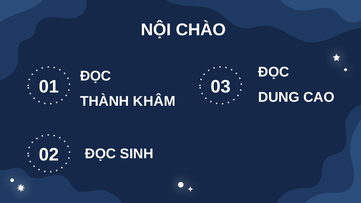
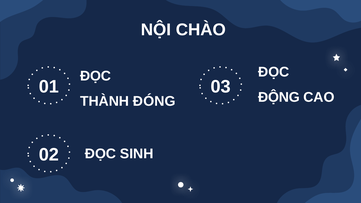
DUNG: DUNG -> ĐỘNG
KHÂM: KHÂM -> ĐÓNG
